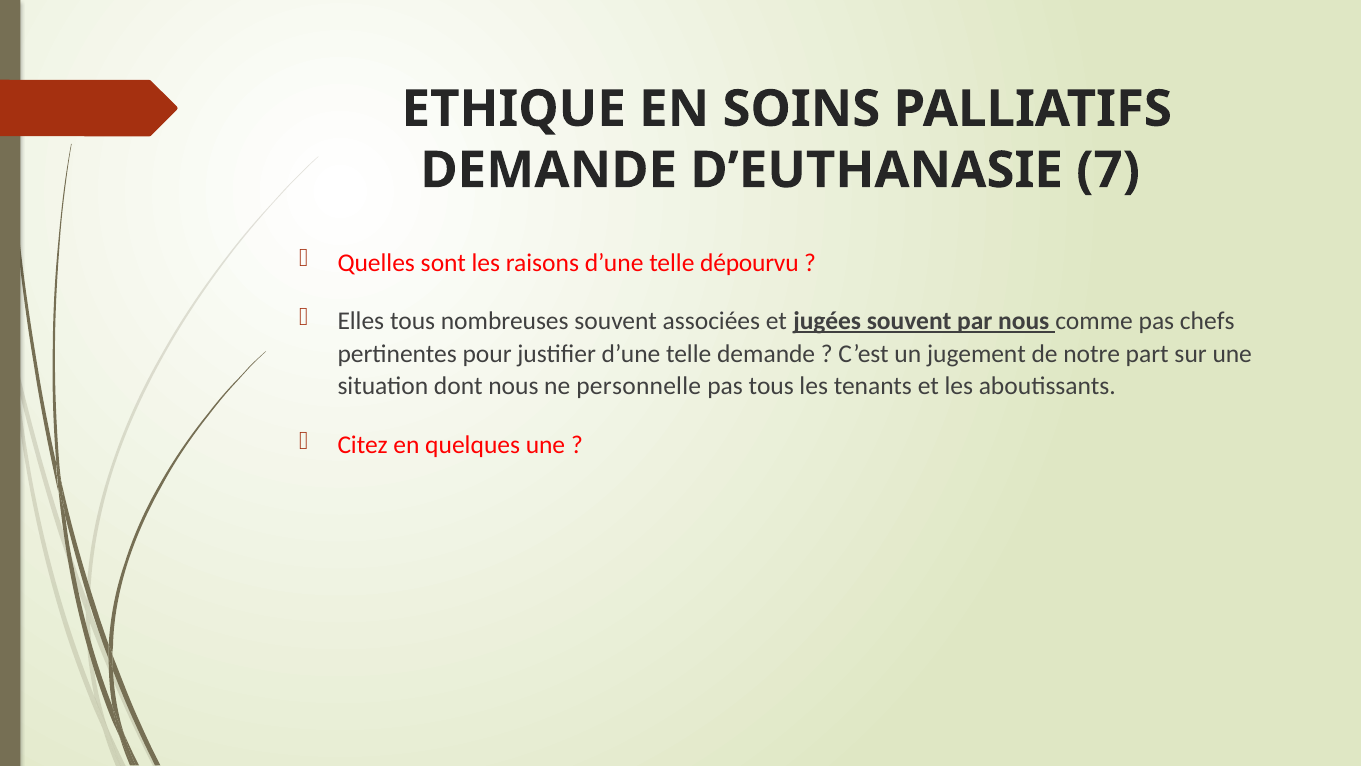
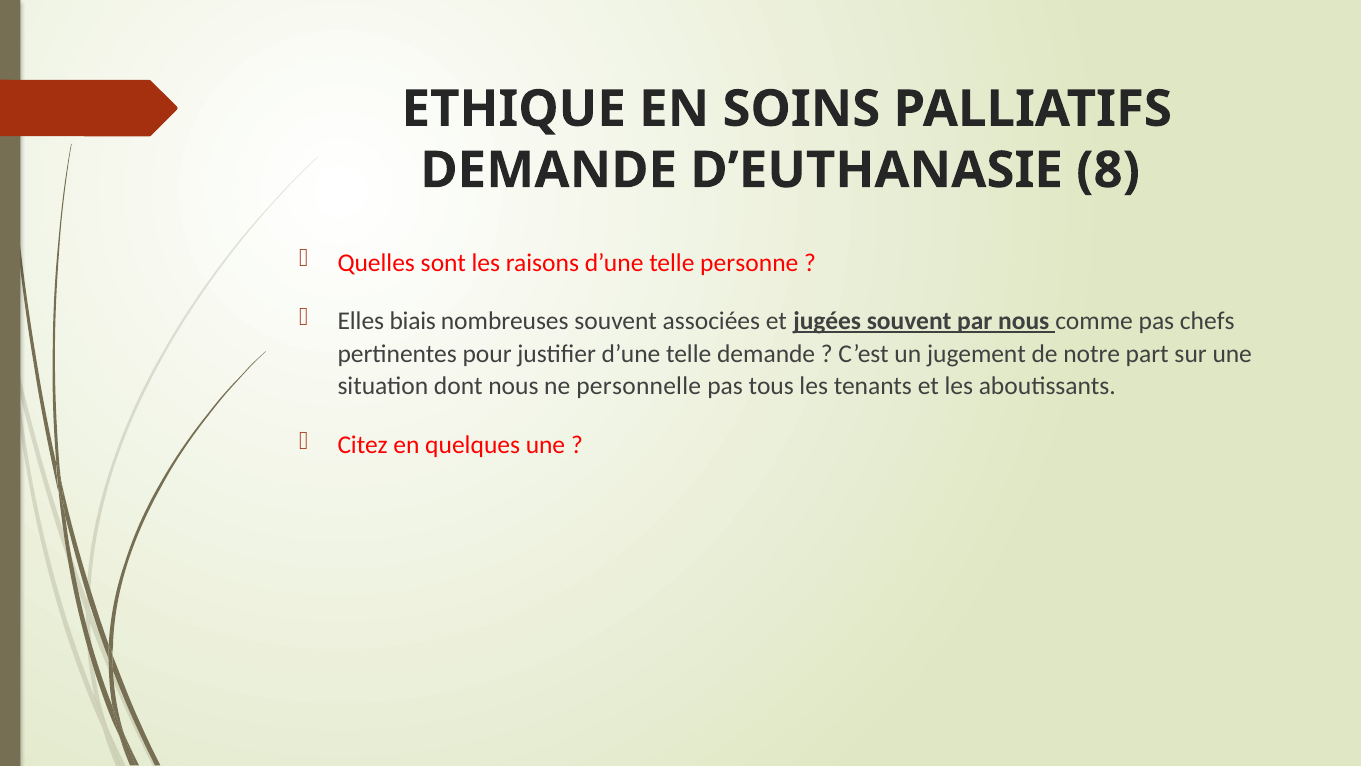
7: 7 -> 8
dépourvu: dépourvu -> personne
Elles tous: tous -> biais
